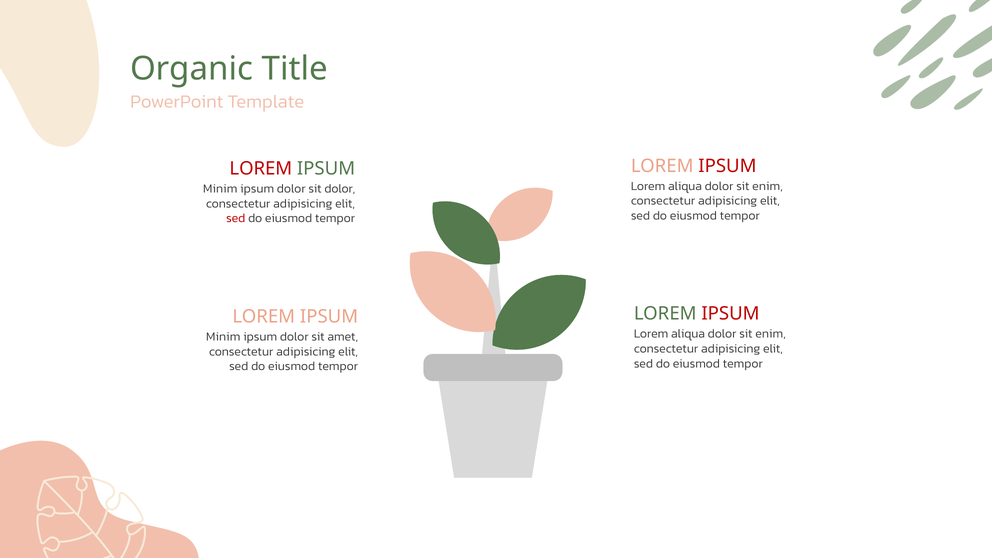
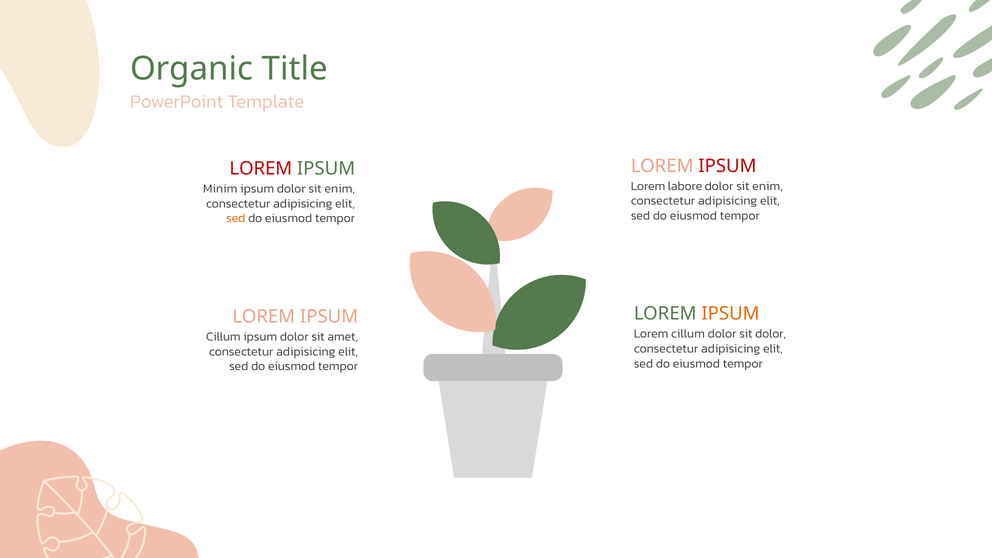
aliqua at (685, 186): aliqua -> labore
ipsum dolor sit dolor: dolor -> enim
sed at (236, 218) colour: red -> orange
IPSUM at (730, 314) colour: red -> orange
aliqua at (688, 334): aliqua -> cillum
enim at (771, 334): enim -> dolor
Minim at (223, 337): Minim -> Cillum
